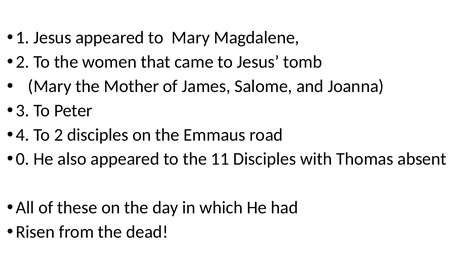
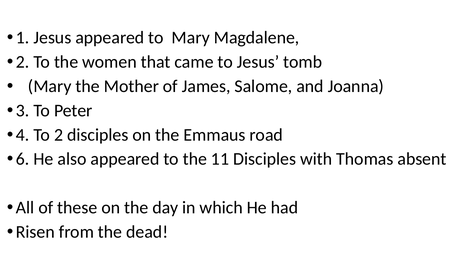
0: 0 -> 6
